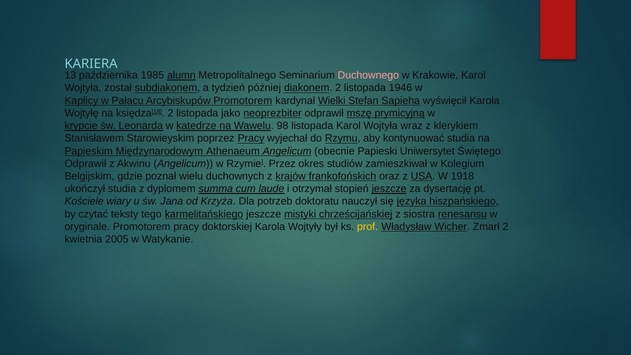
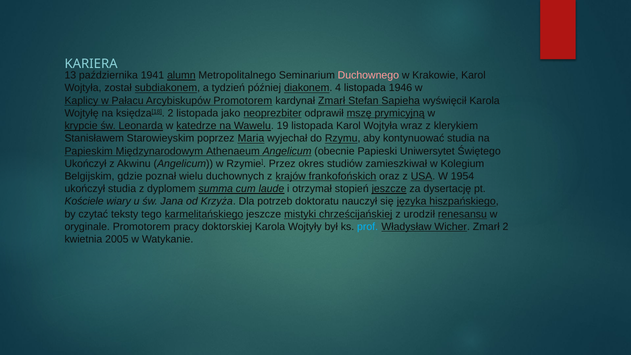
1985: 1985 -> 1941
diakonem 2: 2 -> 4
kardynał Wielki: Wielki -> Zmarł
98: 98 -> 19
poprzez Pracy: Pracy -> Maria
Odprawił at (85, 164): Odprawił -> Ukończył
1918: 1918 -> 1954
siostra: siostra -> urodził
prof colour: yellow -> light blue
